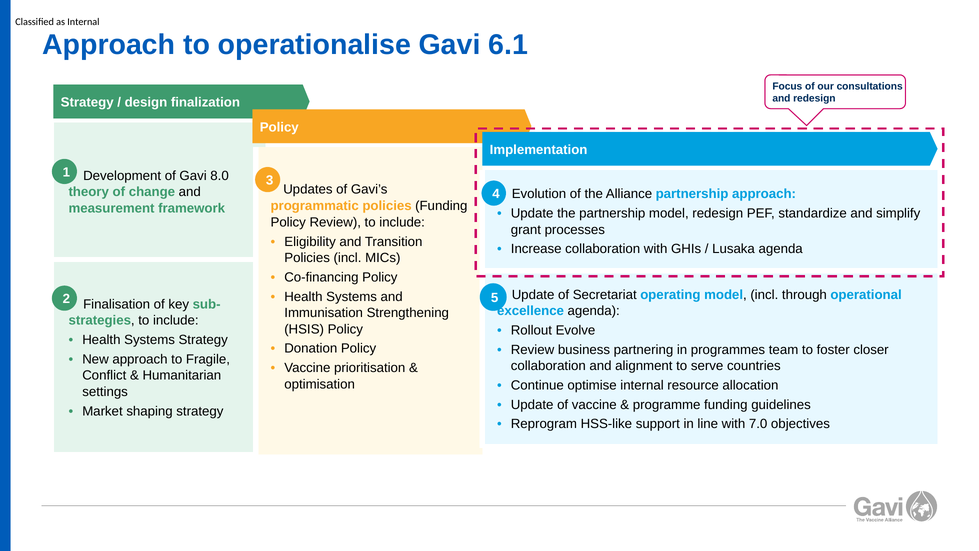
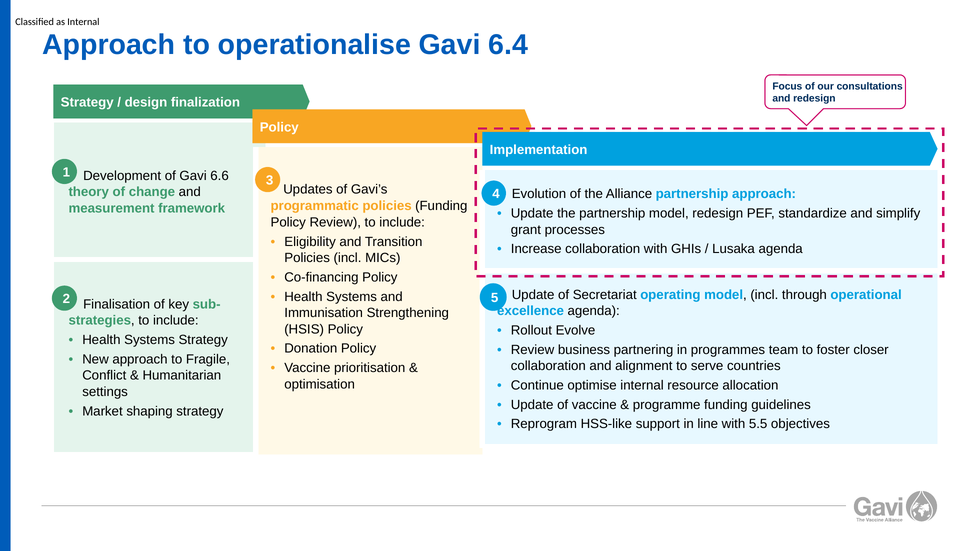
6.1: 6.1 -> 6.4
8.0: 8.0 -> 6.6
7.0: 7.0 -> 5.5
